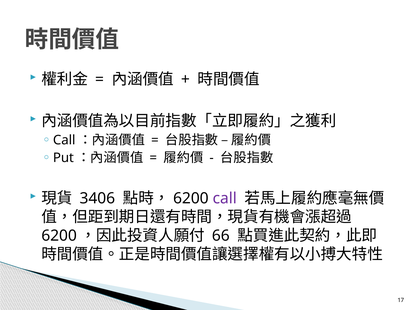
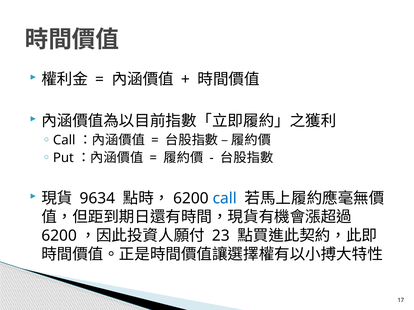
3406: 3406 -> 9634
call at (225, 199) colour: purple -> blue
66: 66 -> 23
